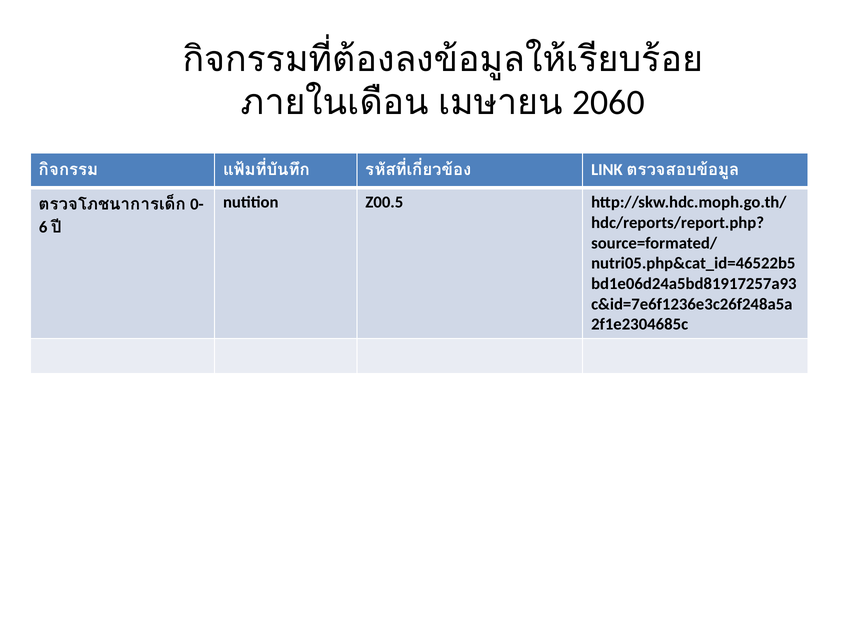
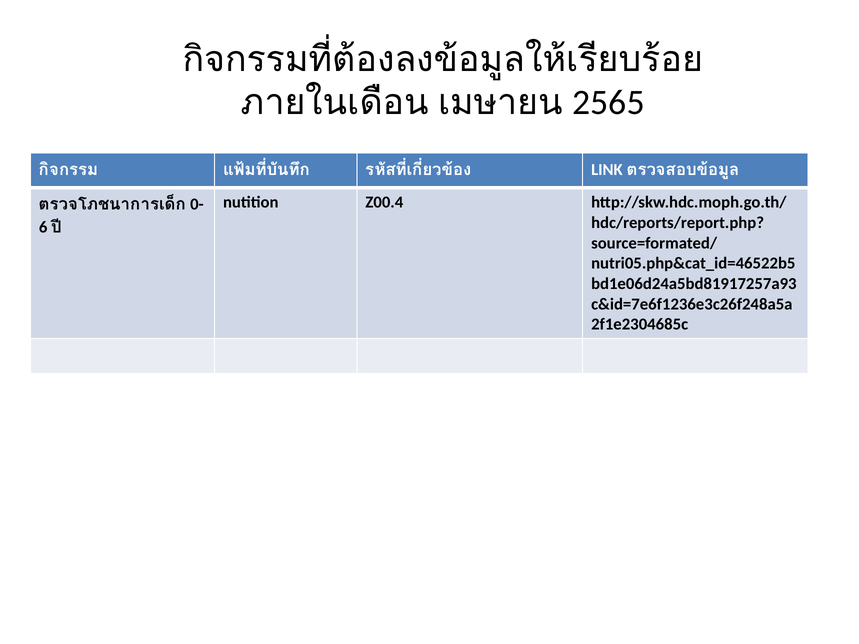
2060: 2060 -> 2565
Z00.5: Z00.5 -> Z00.4
